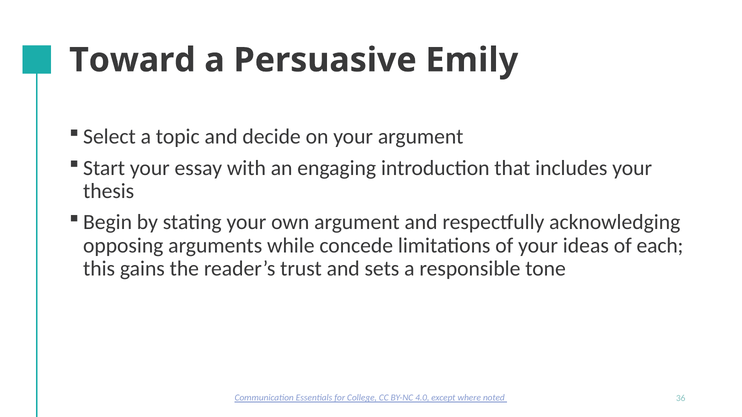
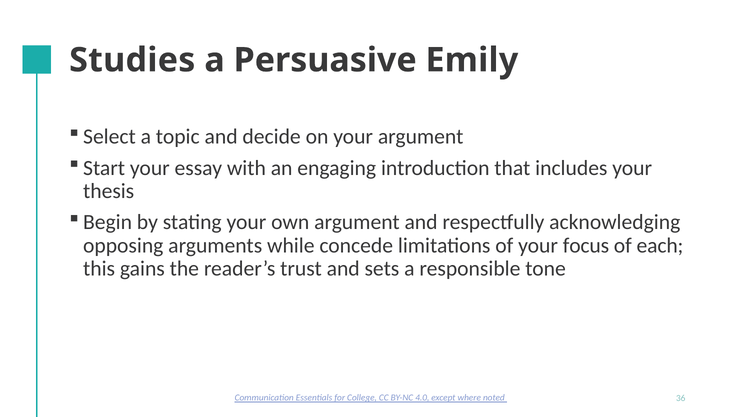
Toward: Toward -> Studies
ideas: ideas -> focus
